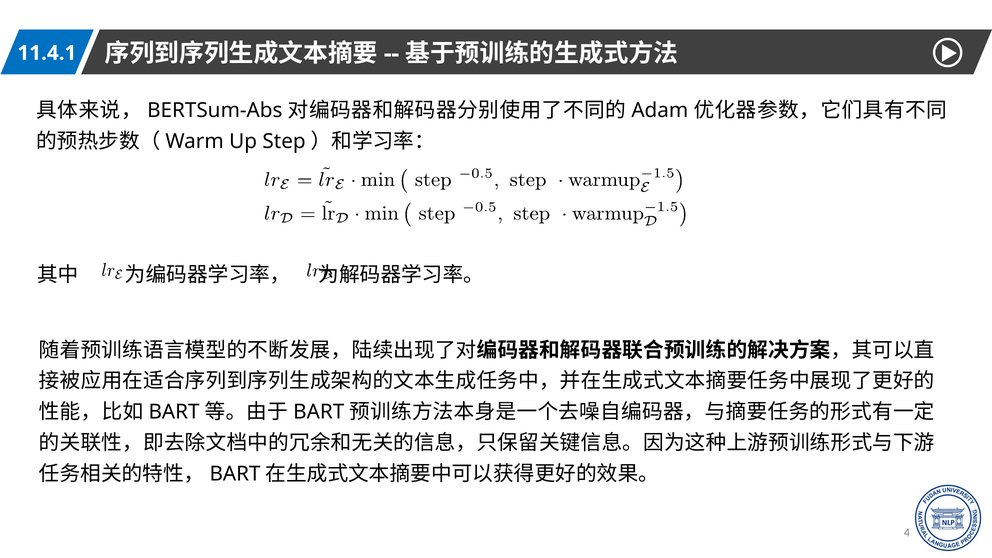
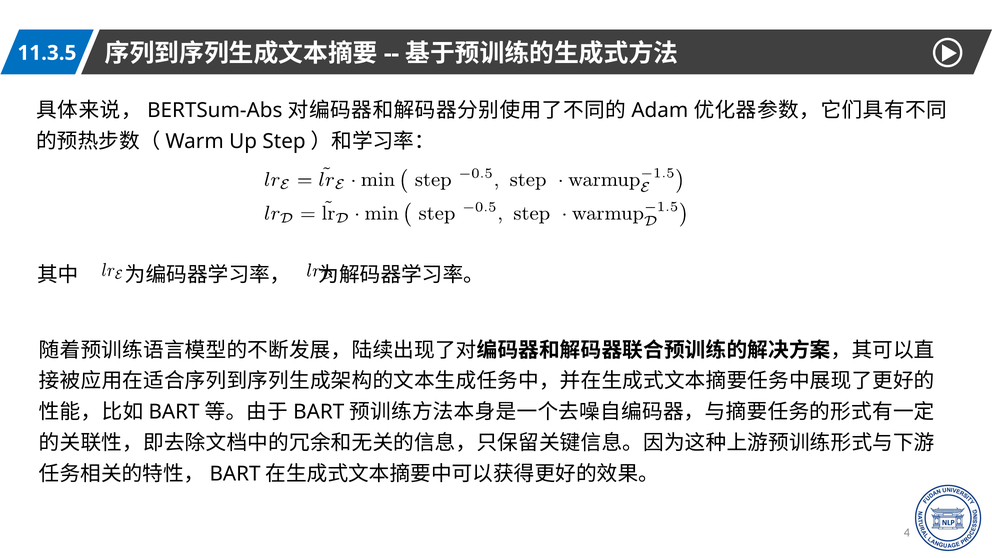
11.4.1: 11.4.1 -> 11.3.5
